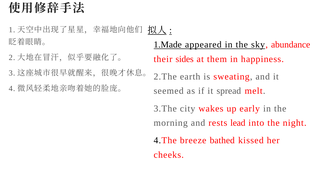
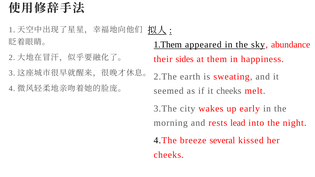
1.Made: 1.Made -> 1.Them
it spread: spread -> cheeks
bathed: bathed -> several
